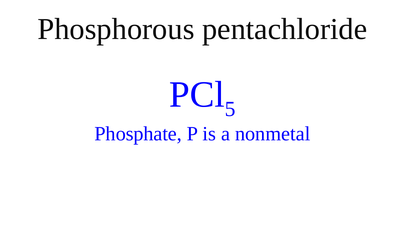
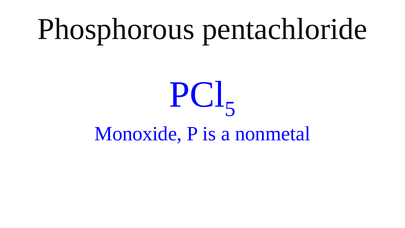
Phosphate: Phosphate -> Monoxide
